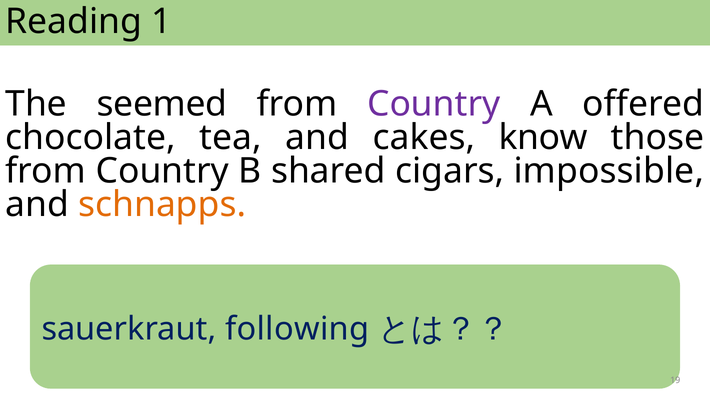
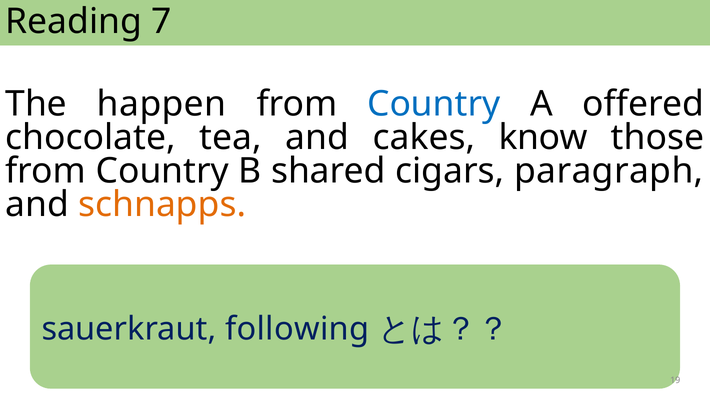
1: 1 -> 7
seemed: seemed -> happen
Country at (434, 104) colour: purple -> blue
impossible: impossible -> paragraph
